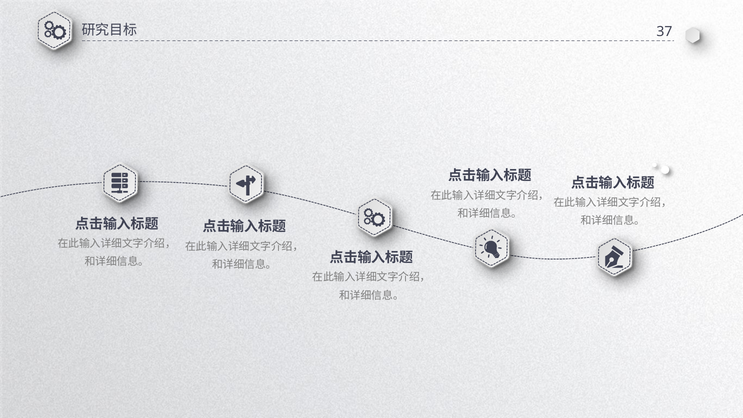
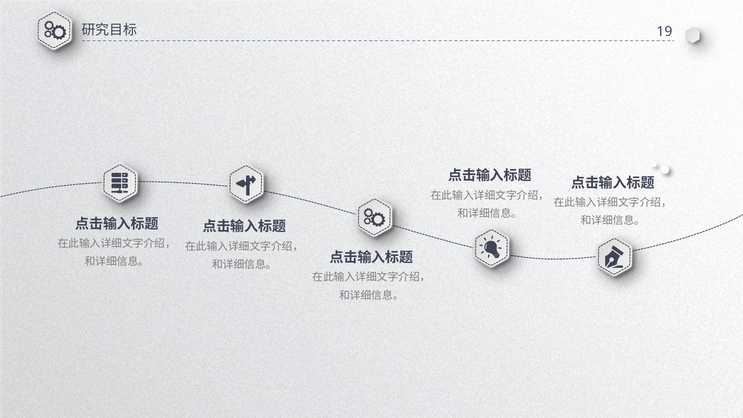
37: 37 -> 19
